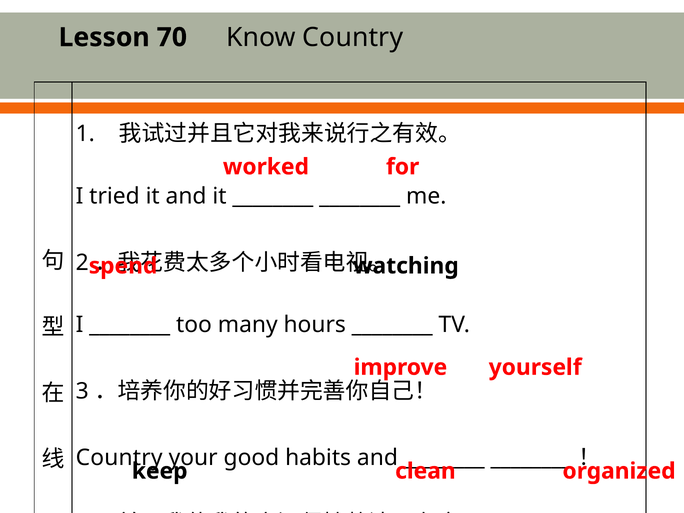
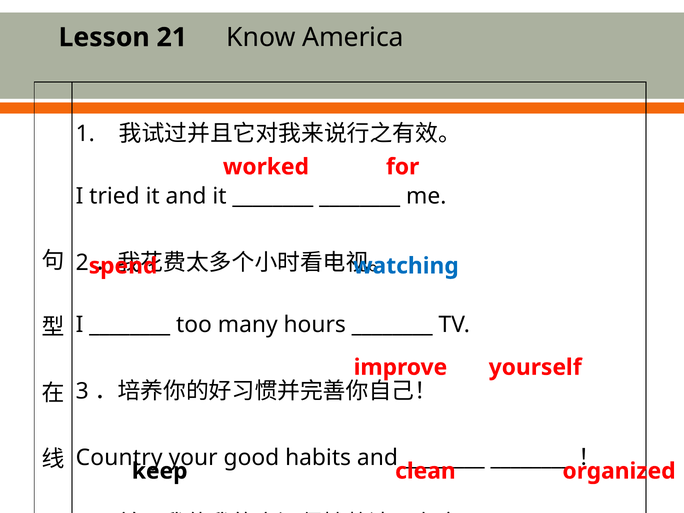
70: 70 -> 21
Know Country: Country -> America
watching colour: black -> blue
